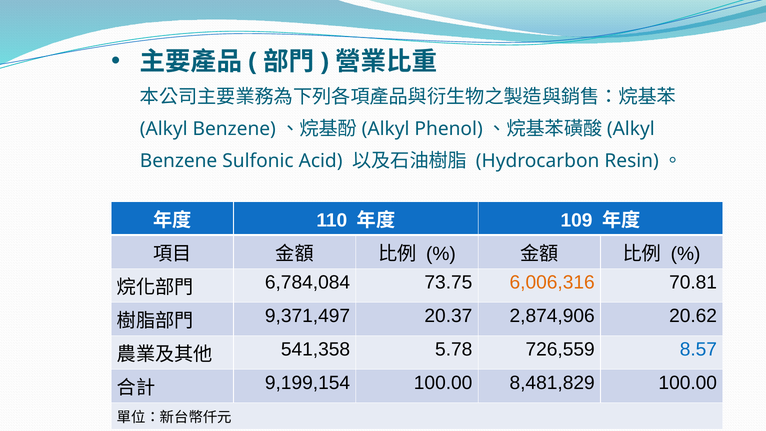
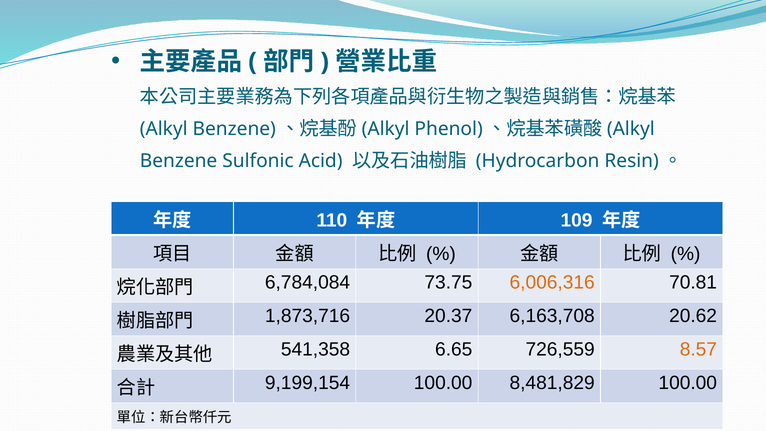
9,371,497: 9,371,497 -> 1,873,716
2,874,906: 2,874,906 -> 6,163,708
5.78: 5.78 -> 6.65
8.57 colour: blue -> orange
